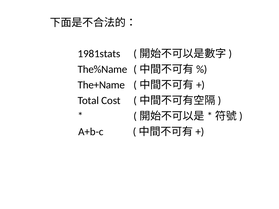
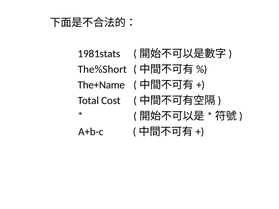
The%Name: The%Name -> The%Short
